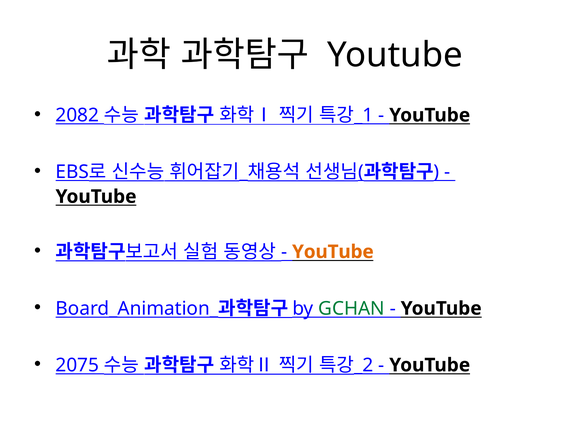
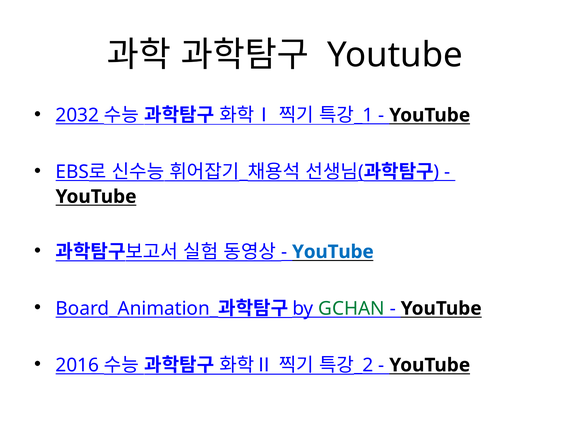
2082: 2082 -> 2032
YouTube at (333, 252) colour: orange -> blue
2075: 2075 -> 2016
